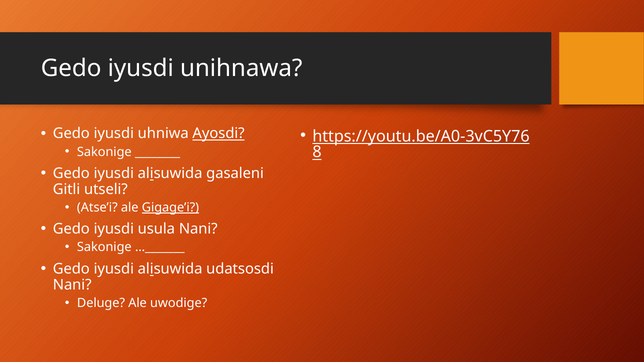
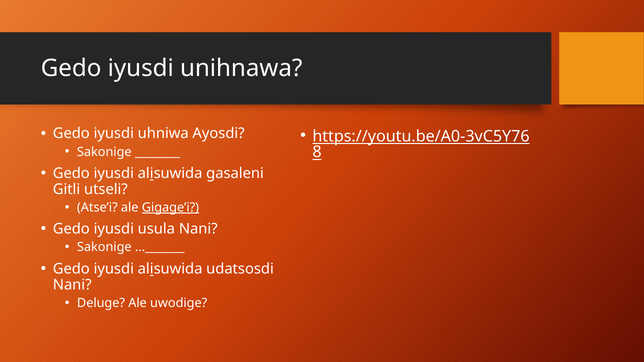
Ayosdi underline: present -> none
